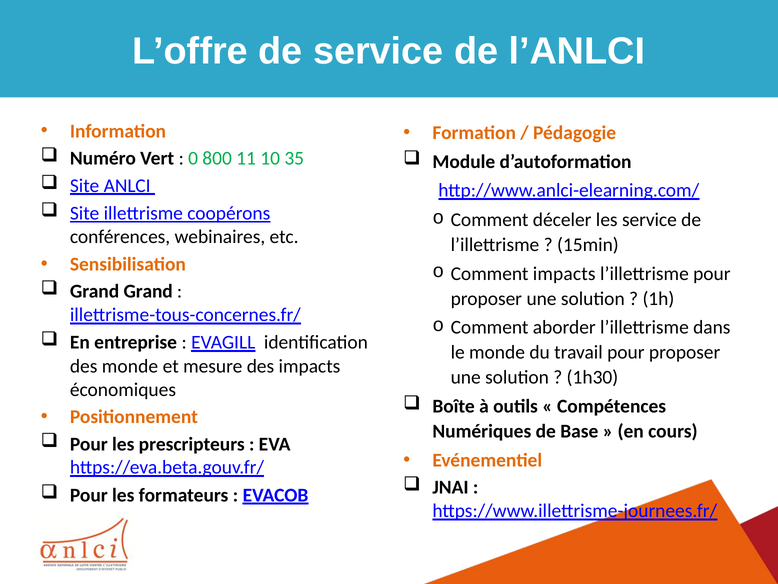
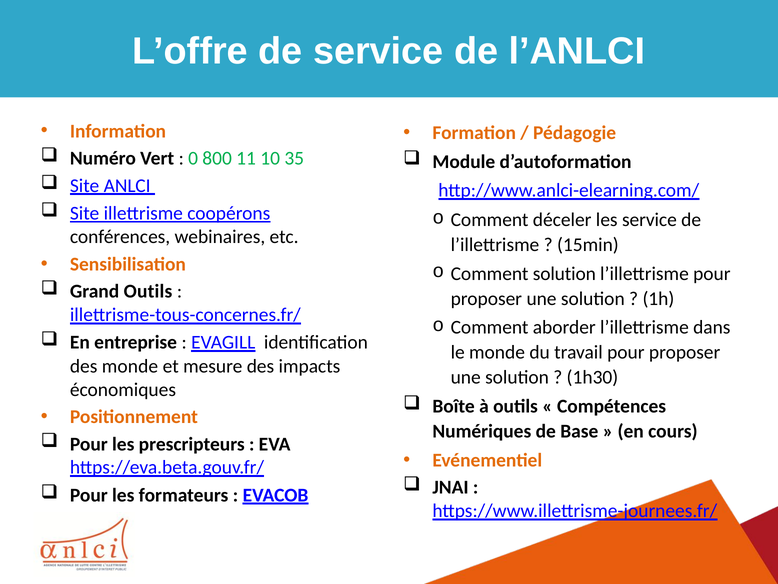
Comment impacts: impacts -> solution
Grand Grand: Grand -> Outils
